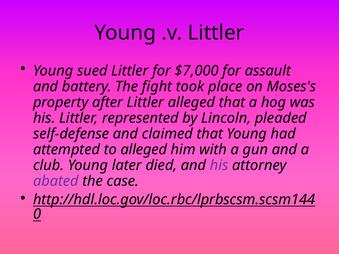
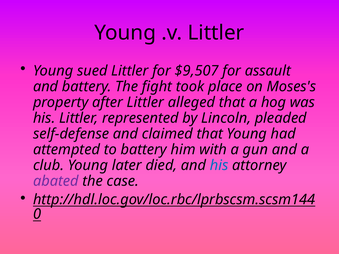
$7,000: $7,000 -> $9,507
to alleged: alleged -> battery
his at (219, 165) colour: purple -> blue
